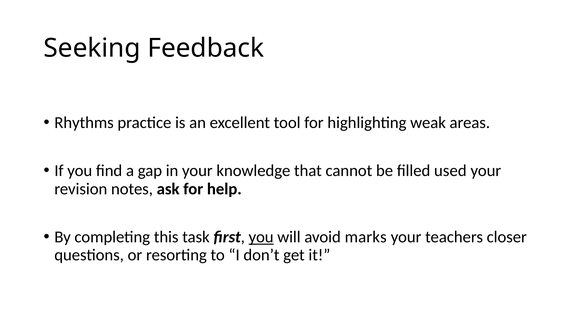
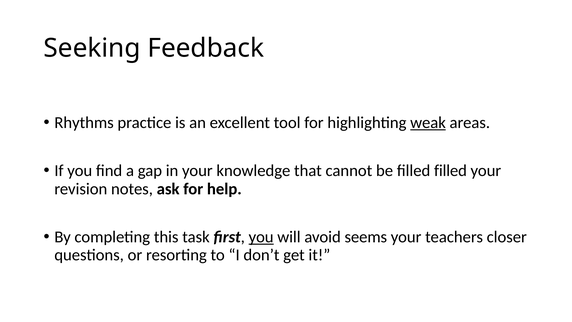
weak underline: none -> present
filled used: used -> filled
marks: marks -> seems
